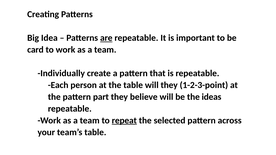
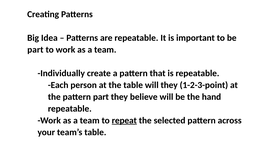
are underline: present -> none
card at (35, 50): card -> part
ideas: ideas -> hand
